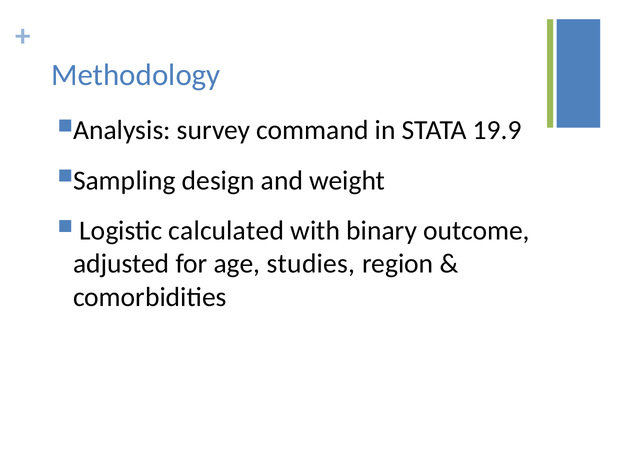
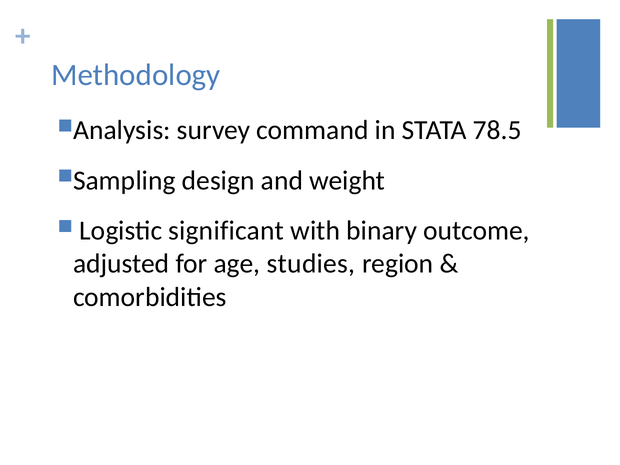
19.9: 19.9 -> 78.5
calculated: calculated -> significant
